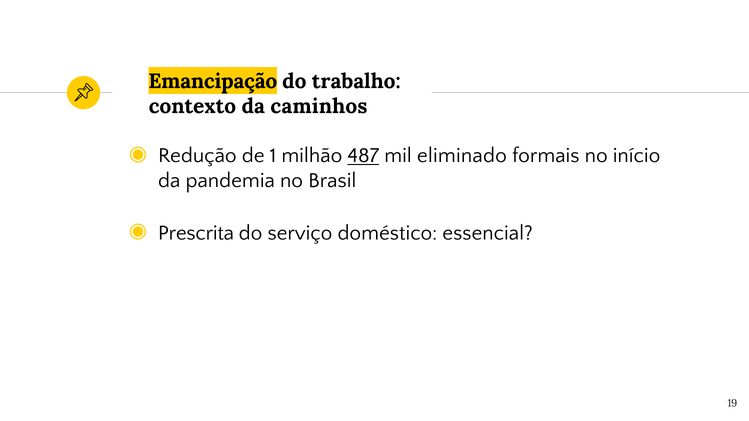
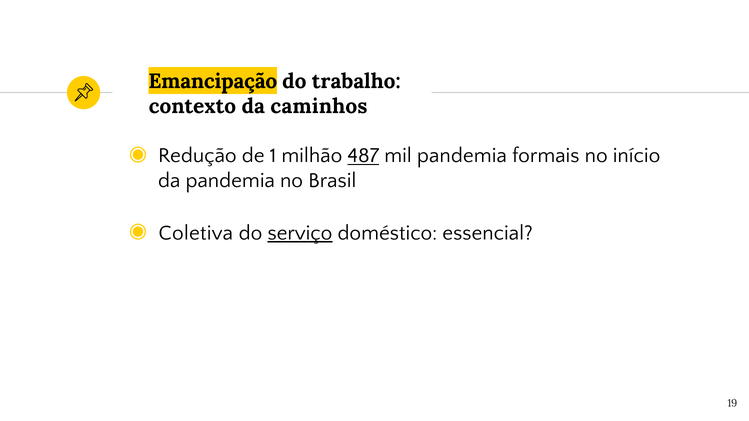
mil eliminado: eliminado -> pandemia
Prescrita: Prescrita -> Coletiva
serviço underline: none -> present
